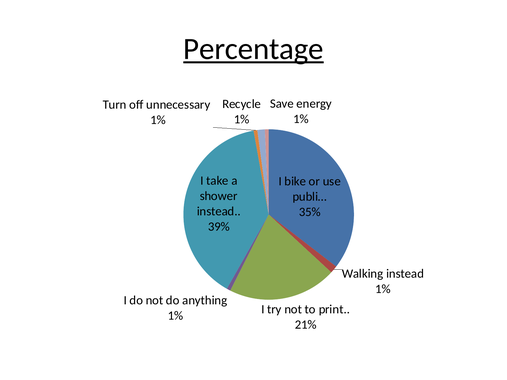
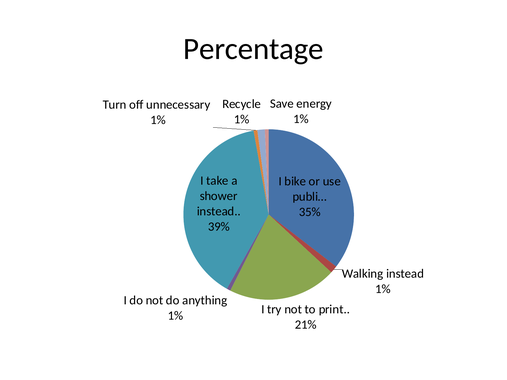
Percentage underline: present -> none
